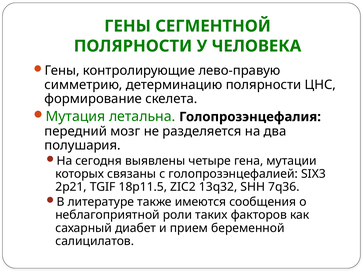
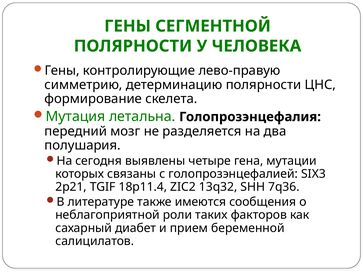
18p11.5: 18p11.5 -> 18p11.4
